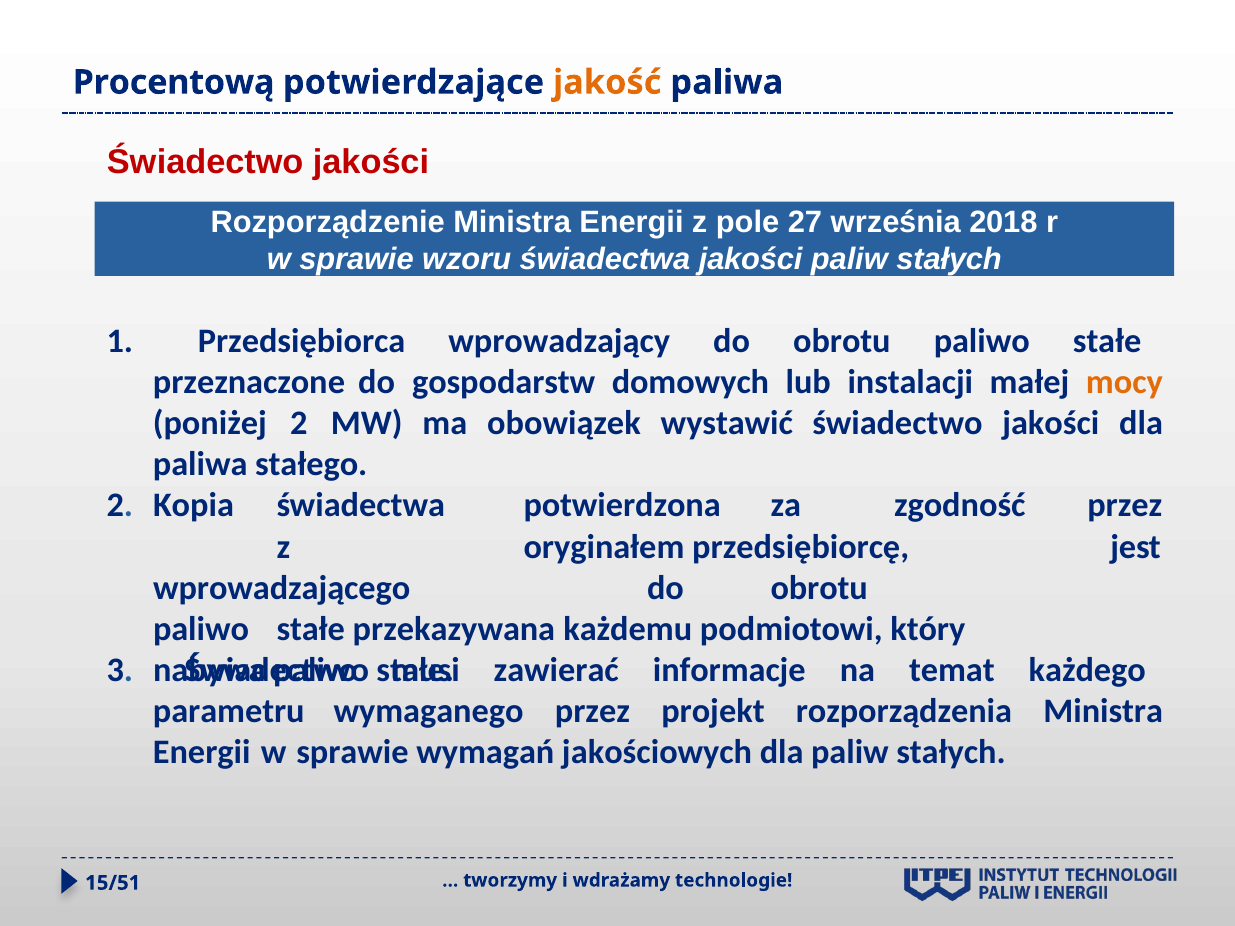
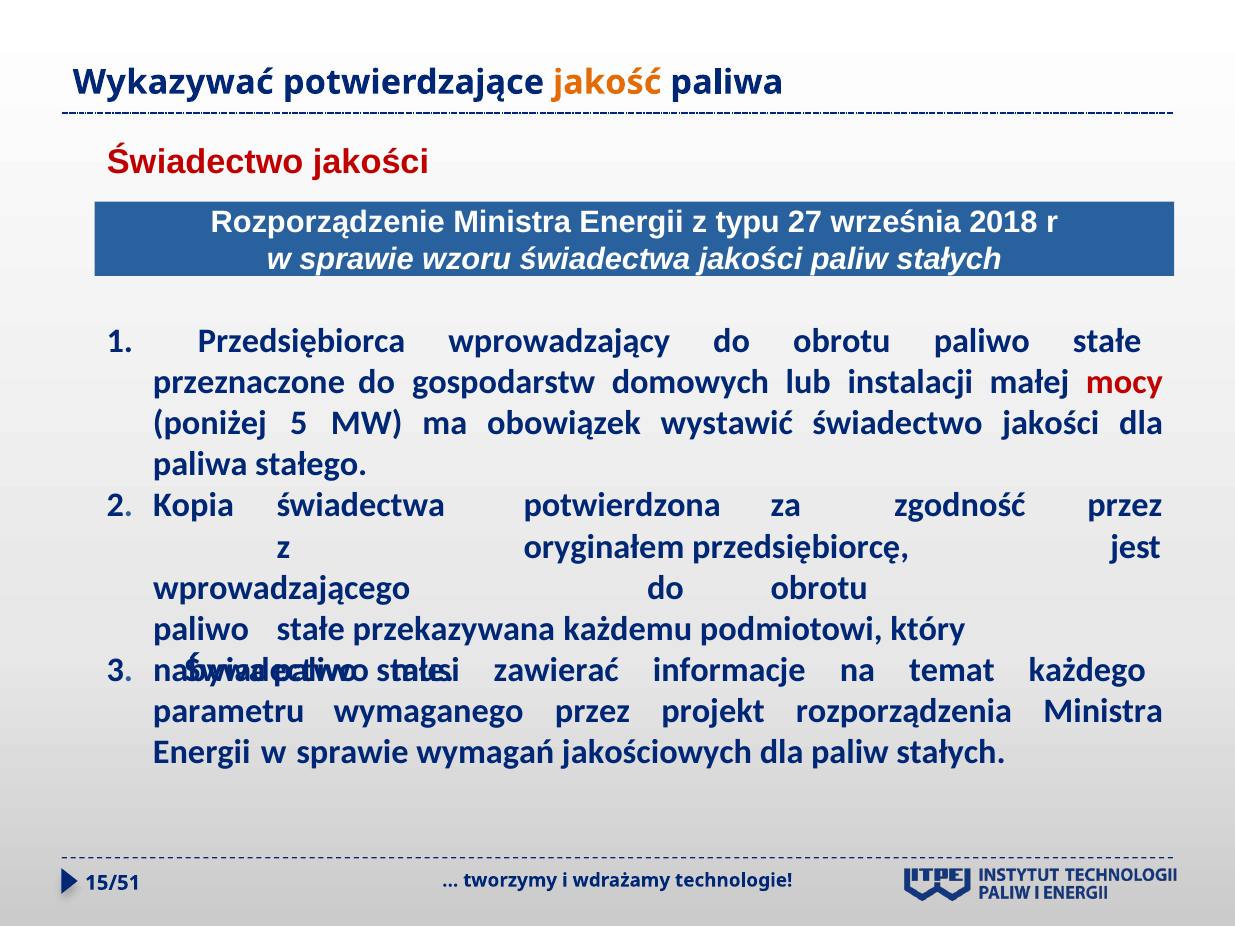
Procentową: Procentową -> Wykazywać
pole: pole -> typu
mocy colour: orange -> red
poniżej 2: 2 -> 5
